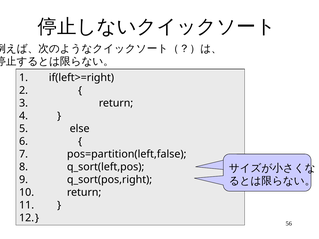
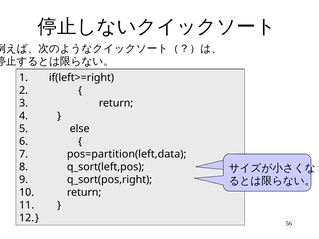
pos=partition(left,false: pos=partition(left,false -> pos=partition(left,data
